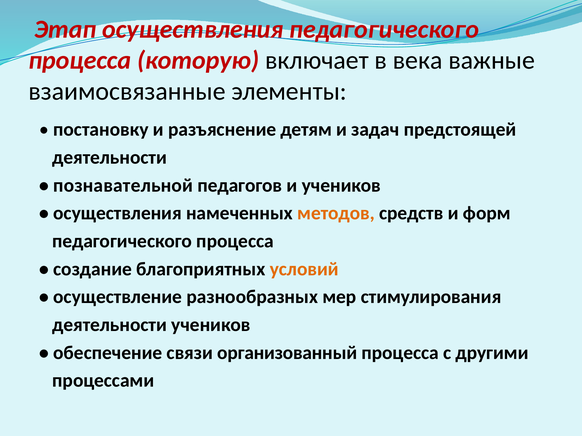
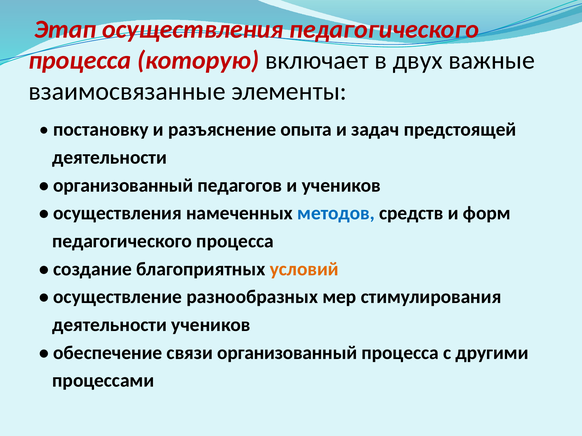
века: века -> двух
детям: детям -> опыта
познавательной at (123, 185): познавательной -> организованный
методов colour: orange -> blue
